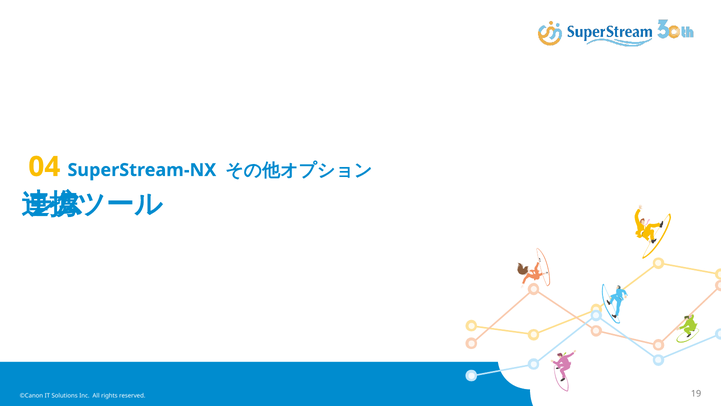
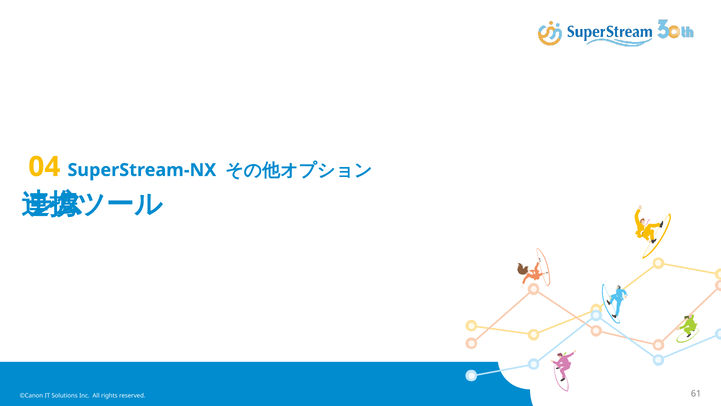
19: 19 -> 61
